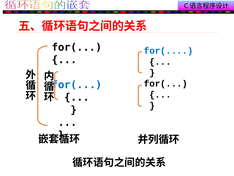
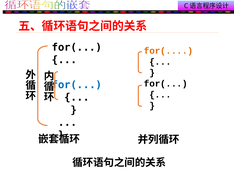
for( at (168, 51) colour: blue -> orange
